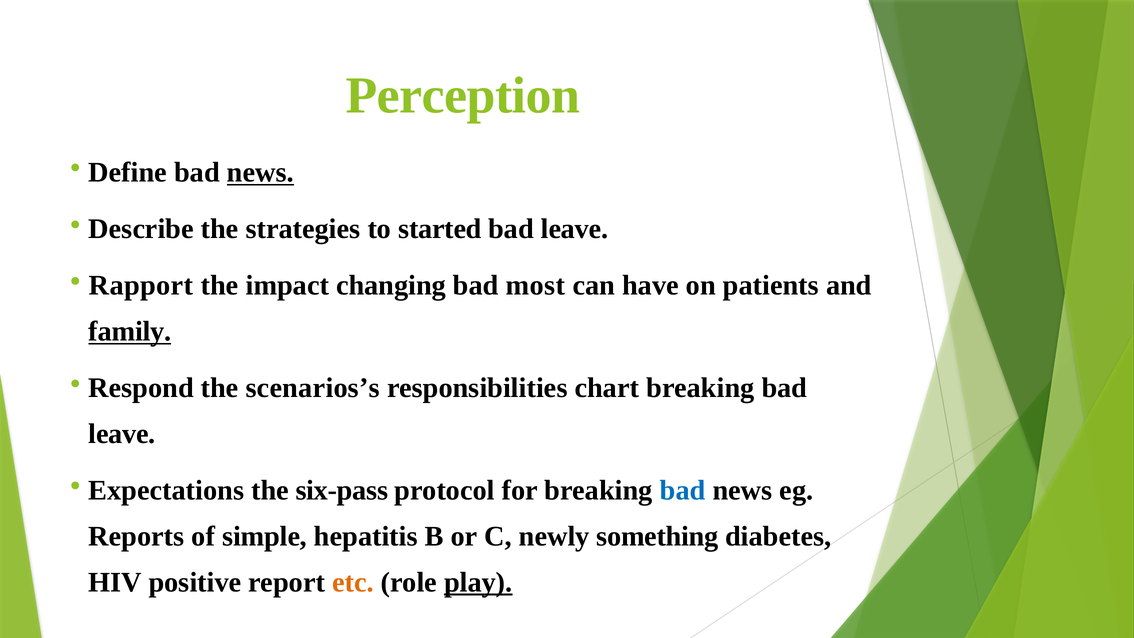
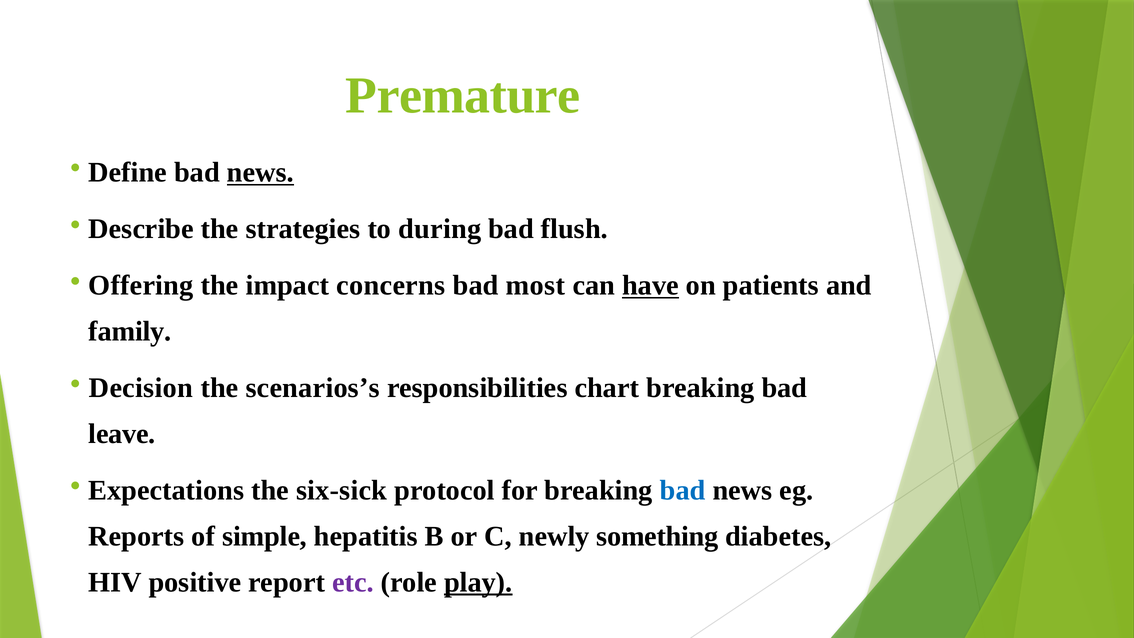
Perception: Perception -> Premature
started: started -> during
leave at (575, 229): leave -> flush
Rapport: Rapport -> Offering
changing: changing -> concerns
have underline: none -> present
family underline: present -> none
Respond: Respond -> Decision
six-pass: six-pass -> six-sick
etc colour: orange -> purple
